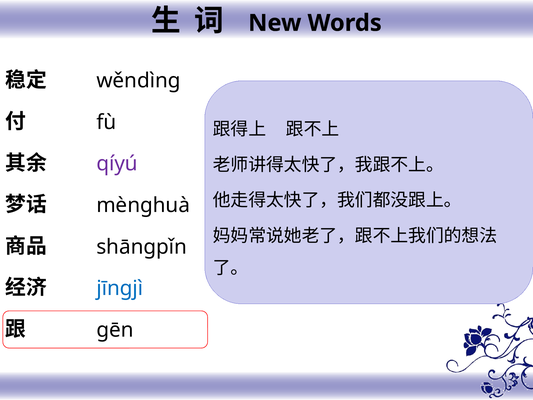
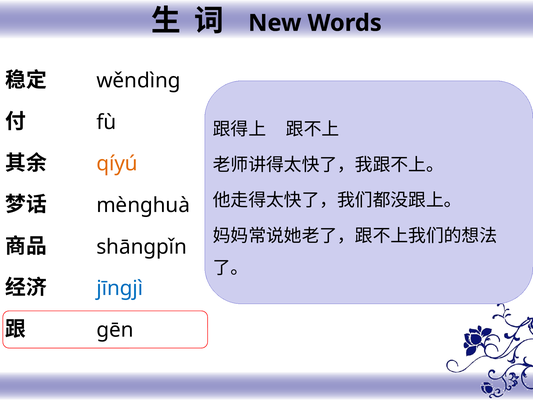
qíyú colour: purple -> orange
